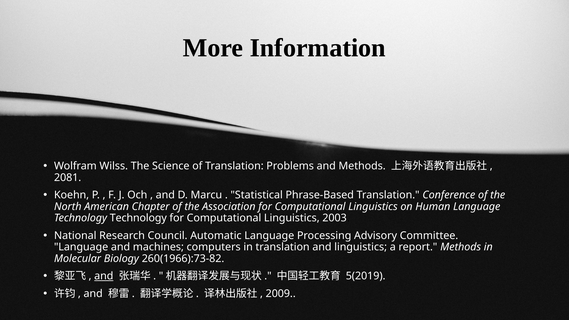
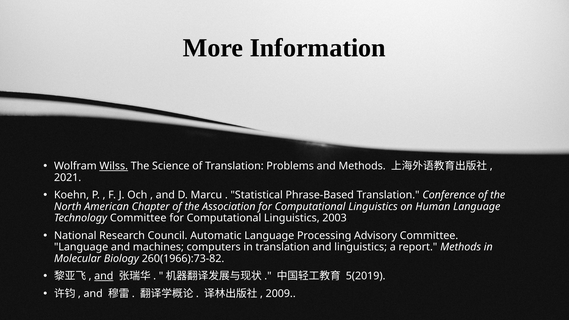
Wilss underline: none -> present
2081: 2081 -> 2021
Technology Technology: Technology -> Committee
